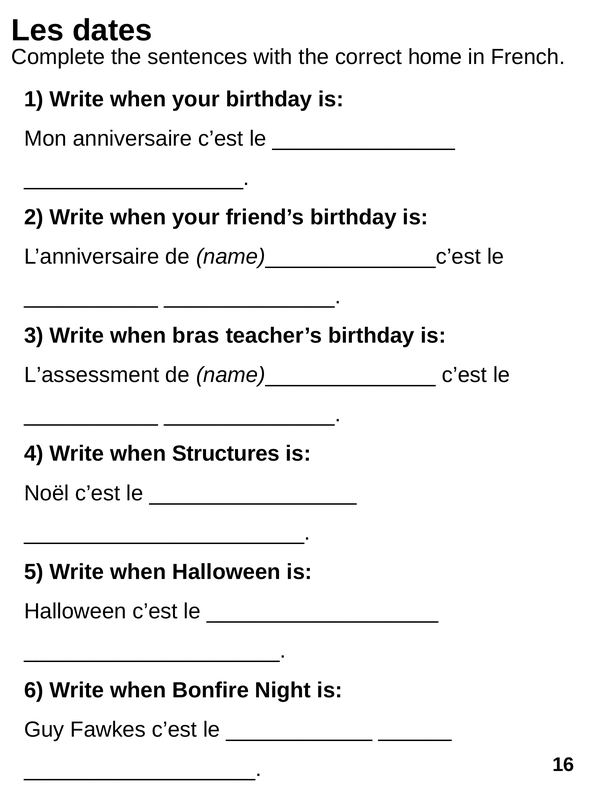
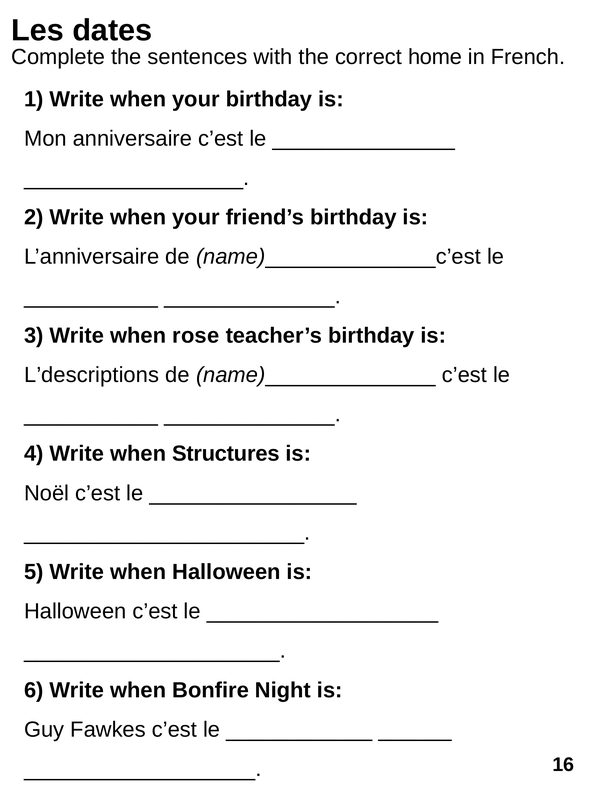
bras: bras -> rose
L’assessment: L’assessment -> L’descriptions
